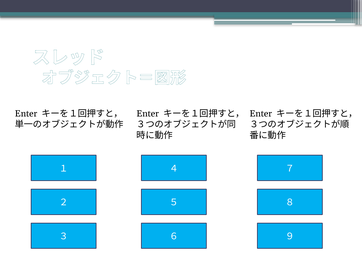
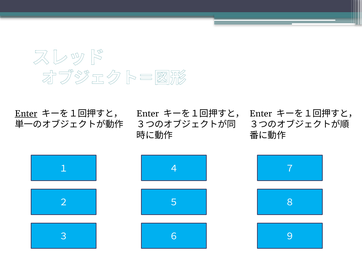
Enter at (26, 114) underline: none -> present
